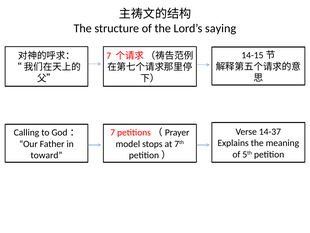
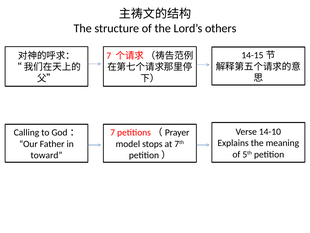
saying: saying -> others
14-37: 14-37 -> 14-10
